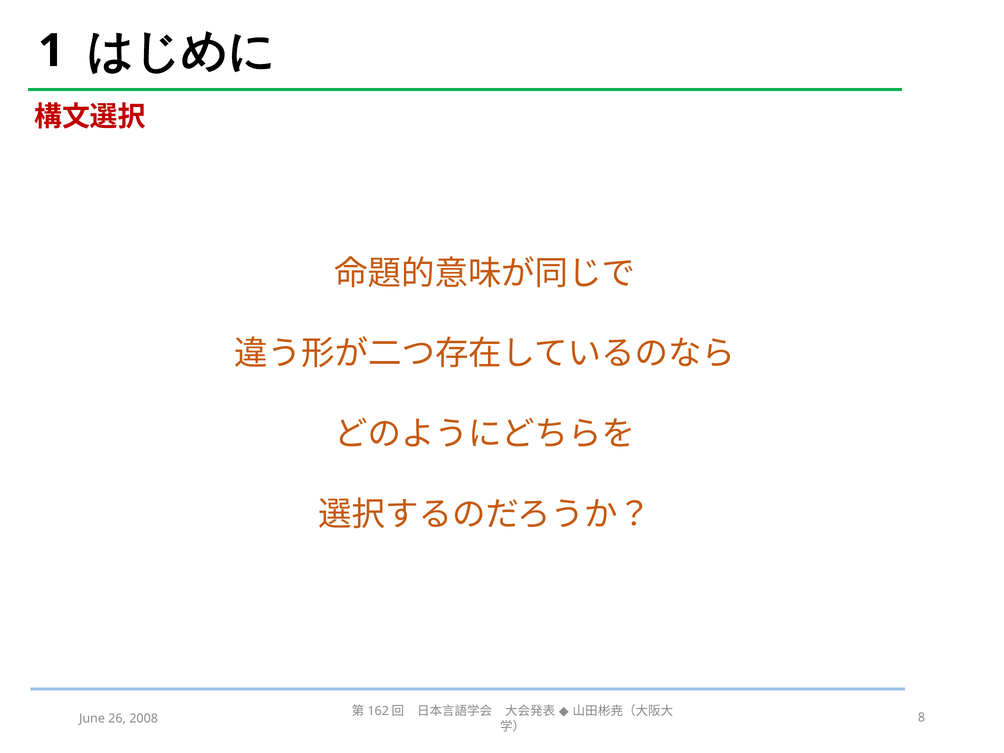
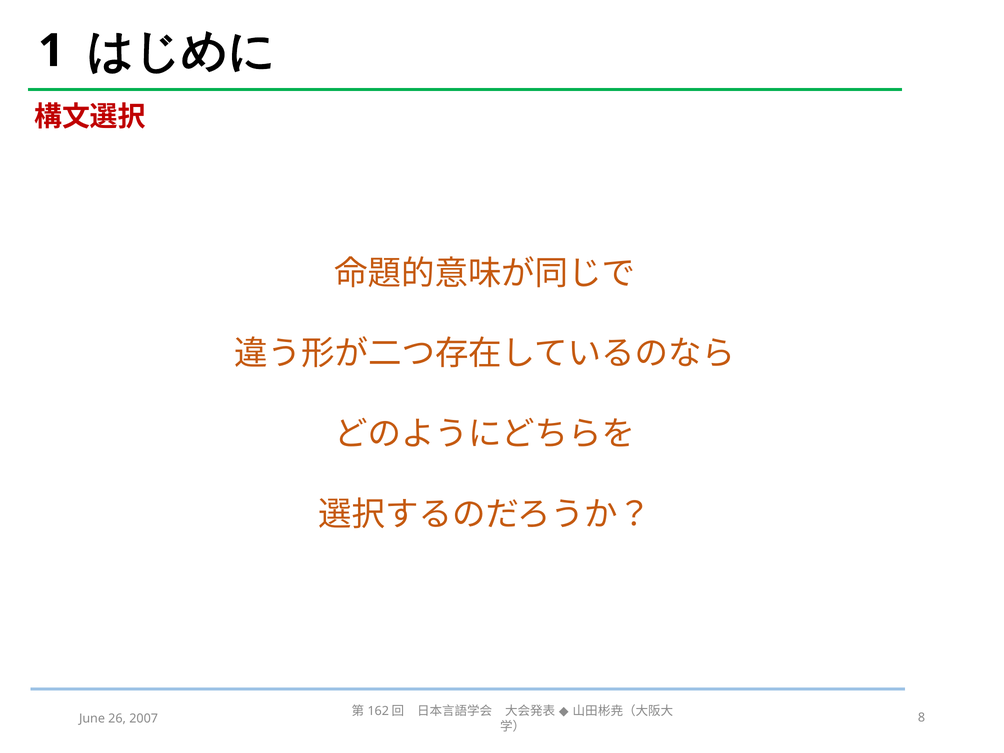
2008: 2008 -> 2007
